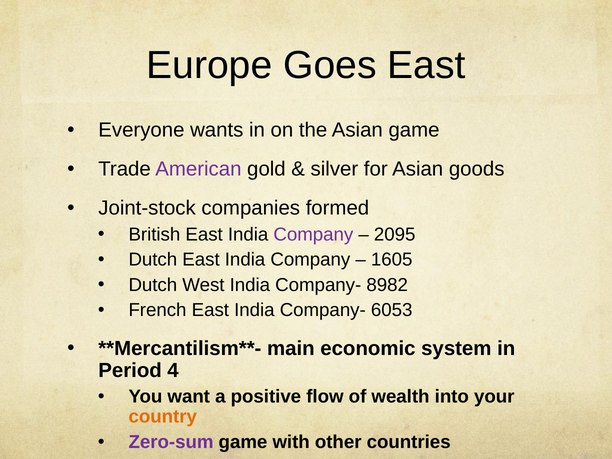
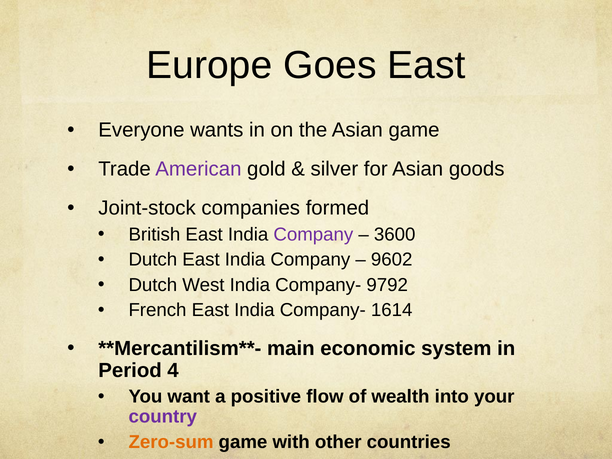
2095: 2095 -> 3600
1605: 1605 -> 9602
8982: 8982 -> 9792
6053: 6053 -> 1614
country colour: orange -> purple
Zero-sum colour: purple -> orange
